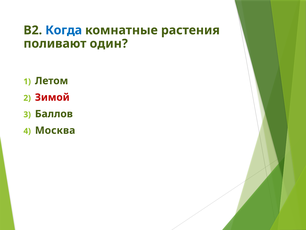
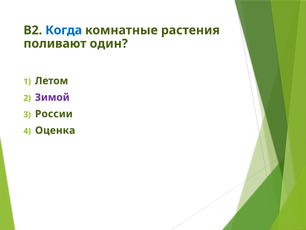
Зимой colour: red -> purple
Баллов: Баллов -> России
Москва: Москва -> Оценка
